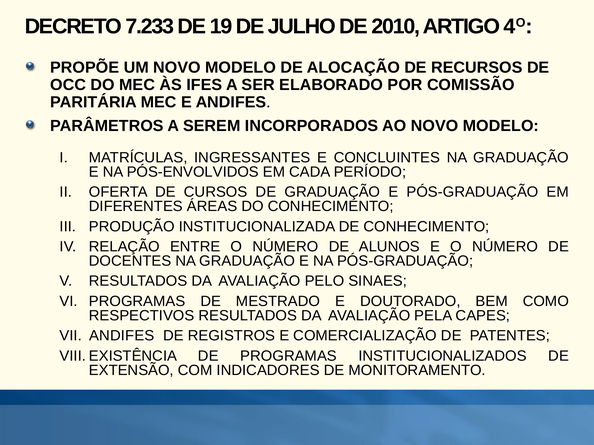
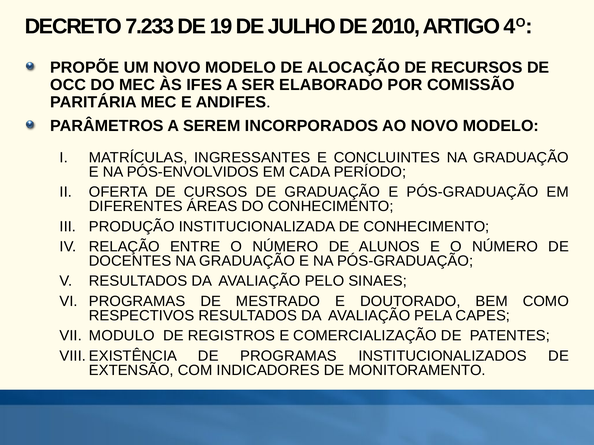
ANDIFES at (122, 336): ANDIFES -> MODULO
